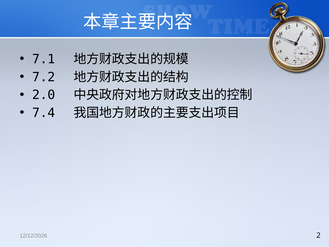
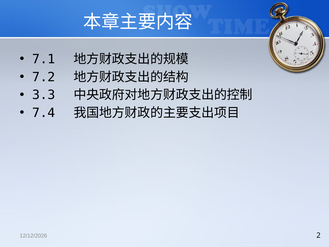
2.0: 2.0 -> 3.3
